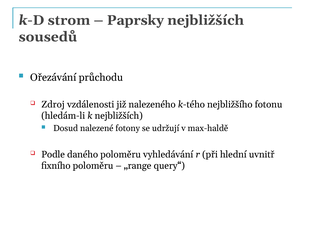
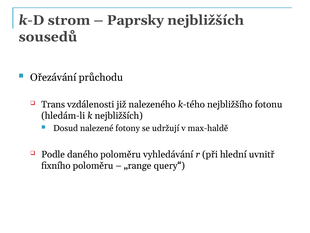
Zdroj: Zdroj -> Trans
